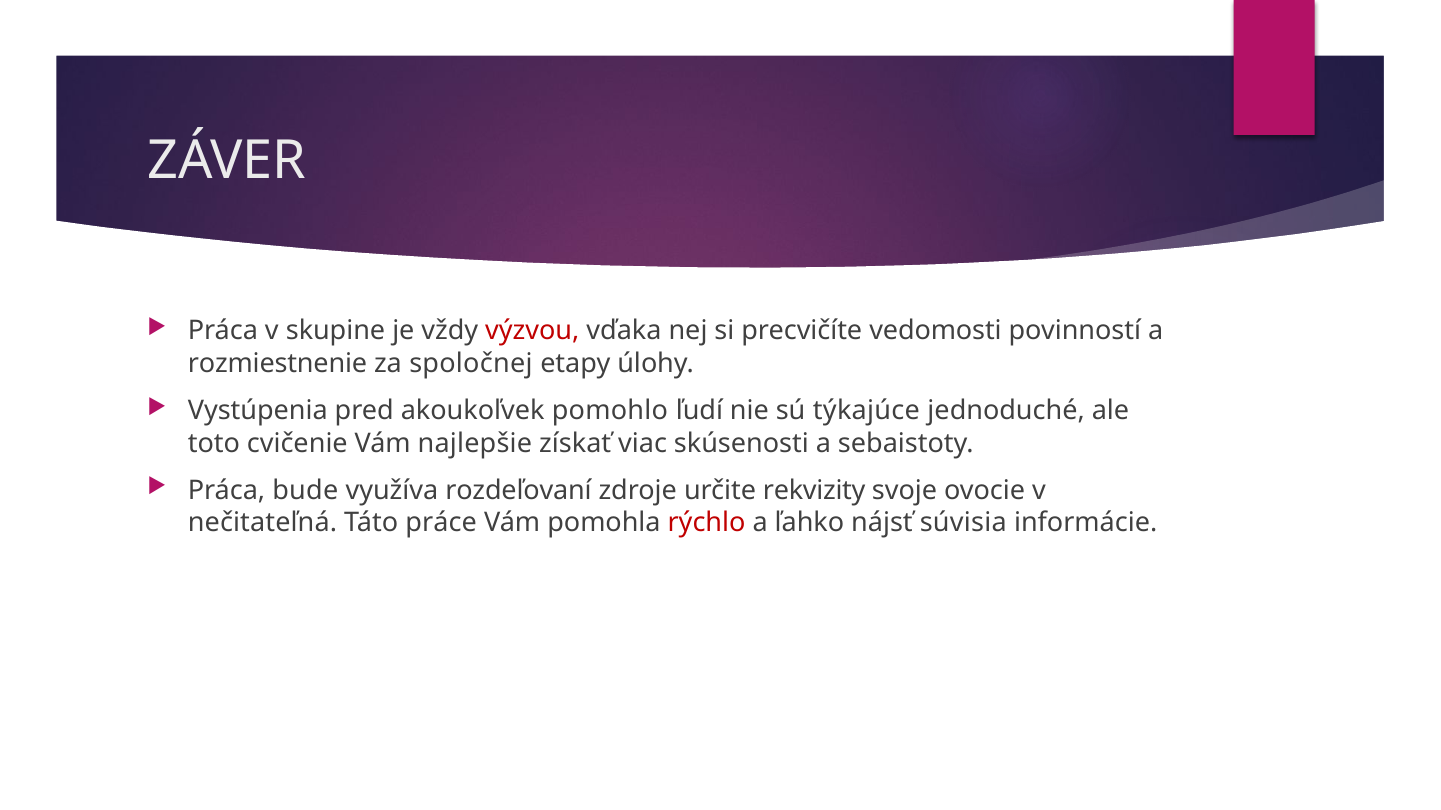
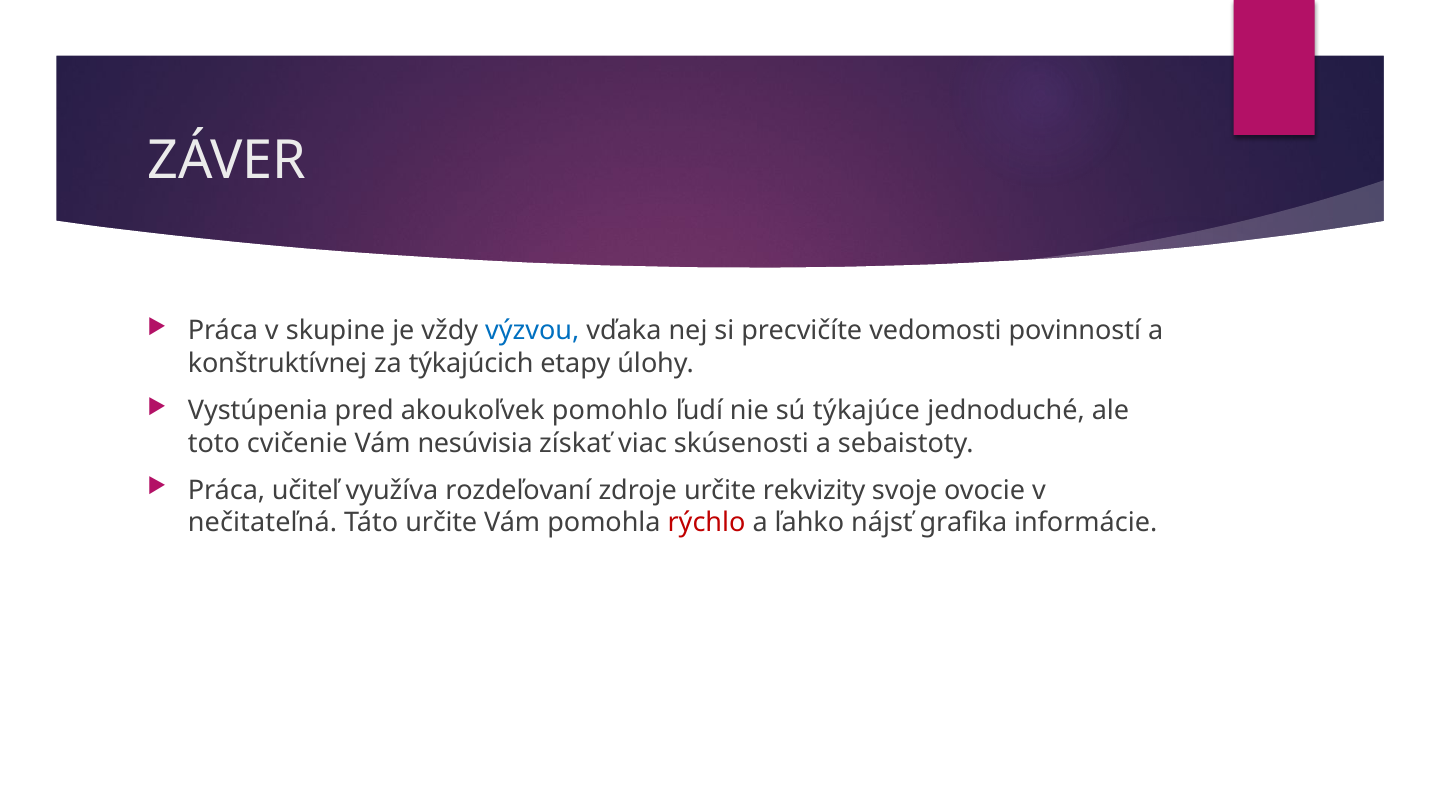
výzvou colour: red -> blue
rozmiestnenie: rozmiestnenie -> konštruktívnej
spoločnej: spoločnej -> týkajúcich
najlepšie: najlepšie -> nesúvisia
bude: bude -> učiteľ
Táto práce: práce -> určite
súvisia: súvisia -> grafika
